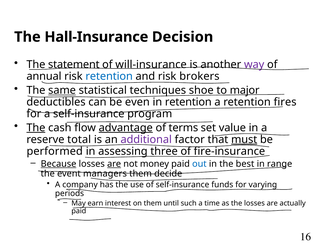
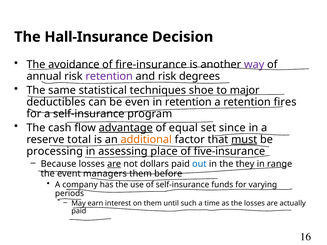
statement: statement -> avoidance
will-insurance: will-insurance -> fire-insurance
retention at (109, 76) colour: blue -> purple
brokers: brokers -> degrees
same underline: present -> none
The at (36, 128) underline: present -> none
terms: terms -> equal
value: value -> since
additional colour: purple -> orange
performed: performed -> processing
three: three -> place
fire-insurance: fire-insurance -> five-insurance
Because underline: present -> none
money: money -> dollars
best: best -> they
decide: decide -> before
